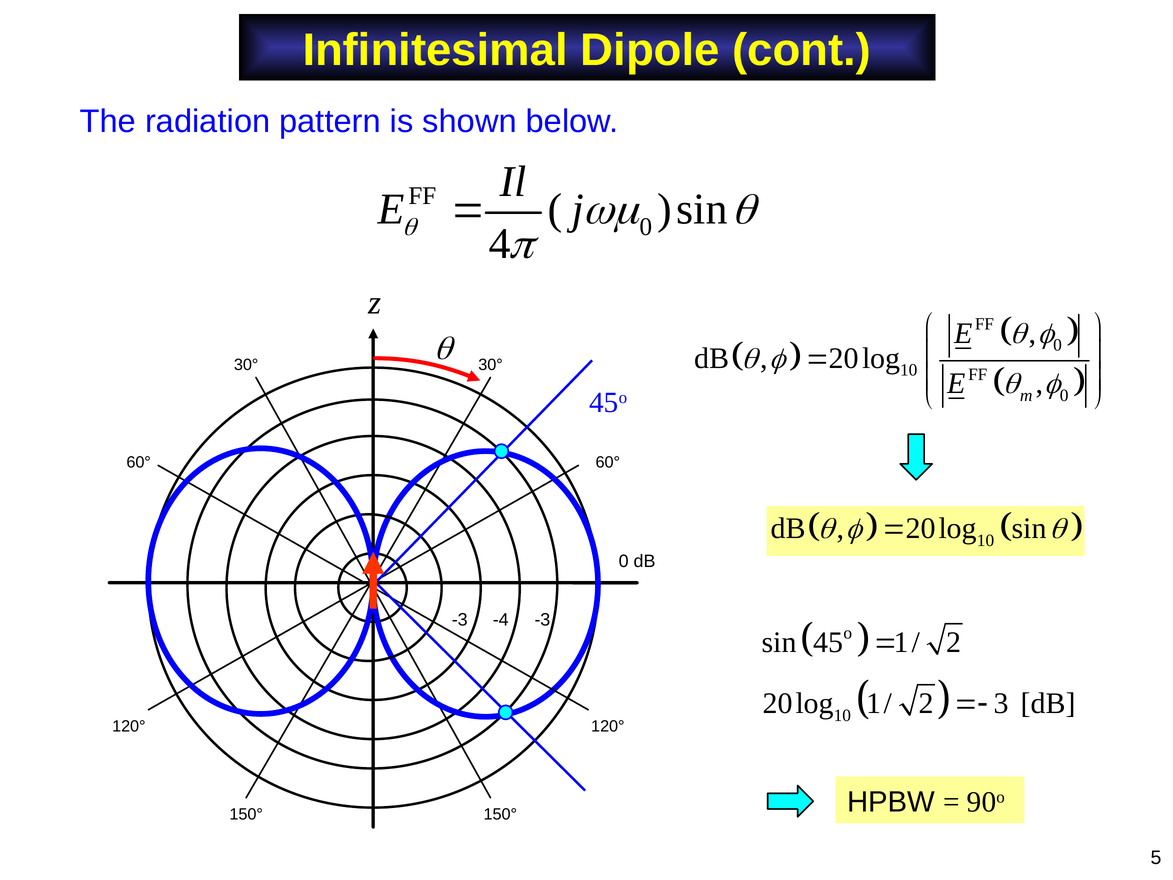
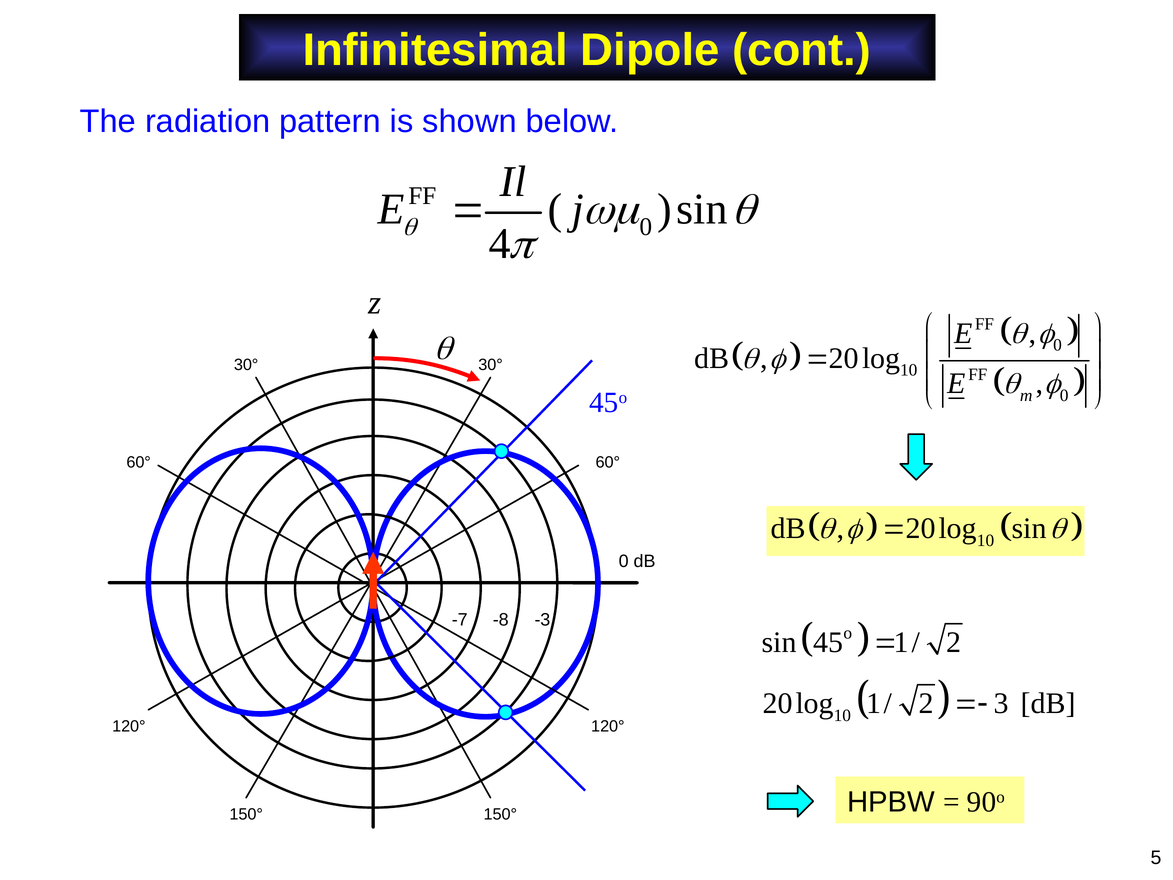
-3 at (460, 620): -3 -> -7
-4: -4 -> -8
